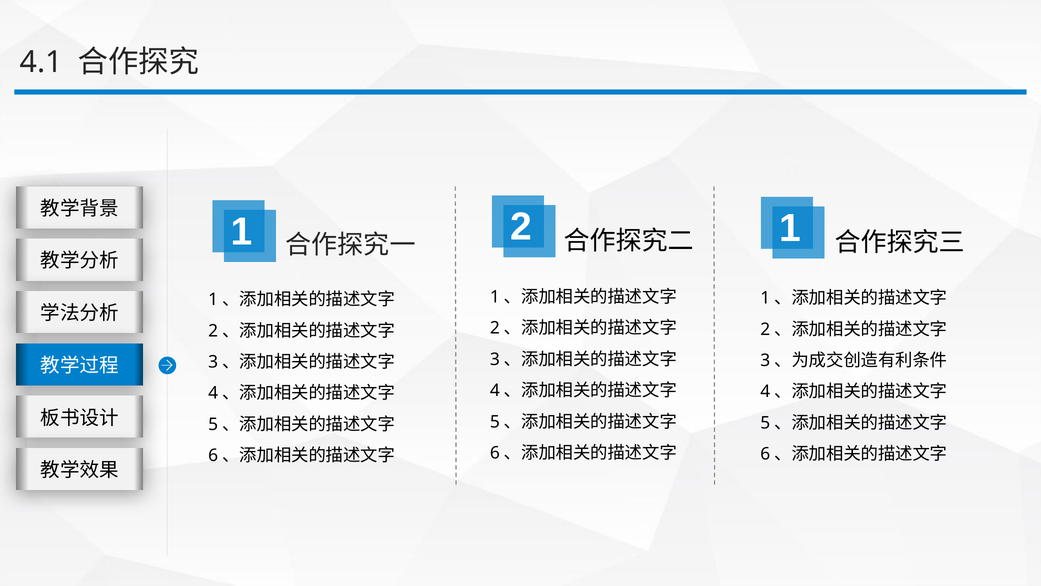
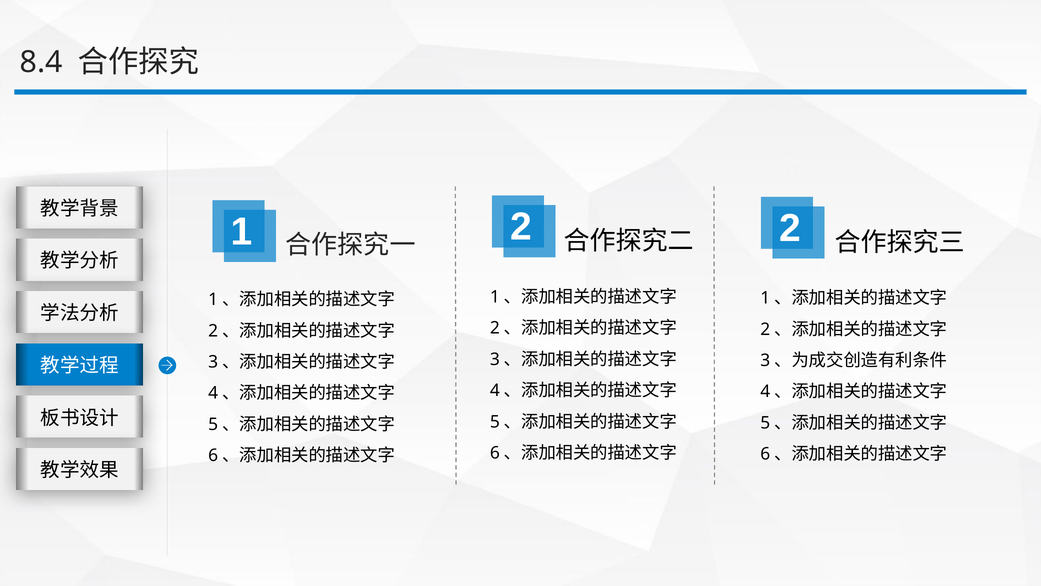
4.1: 4.1 -> 8.4
2 1: 1 -> 2
